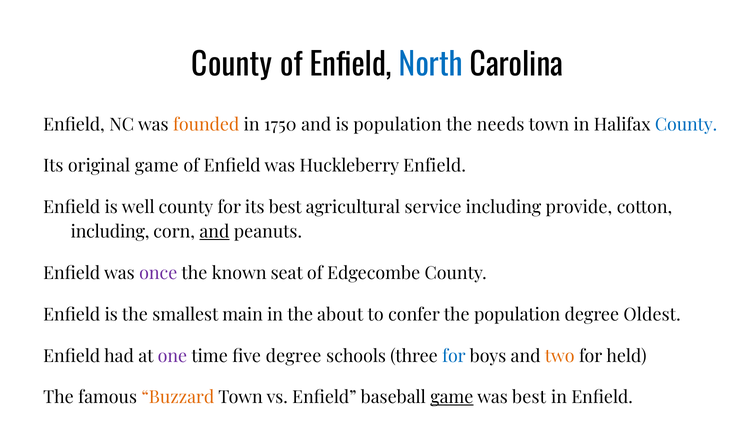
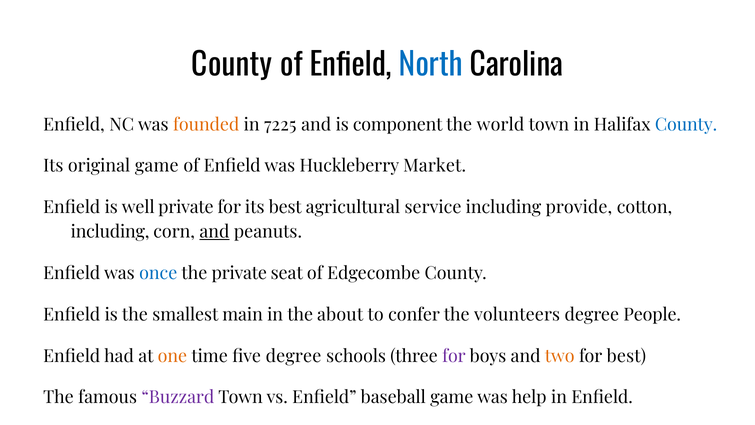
1750: 1750 -> 7225
is population: population -> component
needs: needs -> world
Huckleberry Enfield: Enfield -> Market
well county: county -> private
once colour: purple -> blue
the known: known -> private
the population: population -> volunteers
Oldest: Oldest -> People
one colour: purple -> orange
for at (454, 356) colour: blue -> purple
for held: held -> best
Buzzard colour: orange -> purple
game at (452, 397) underline: present -> none
was best: best -> help
